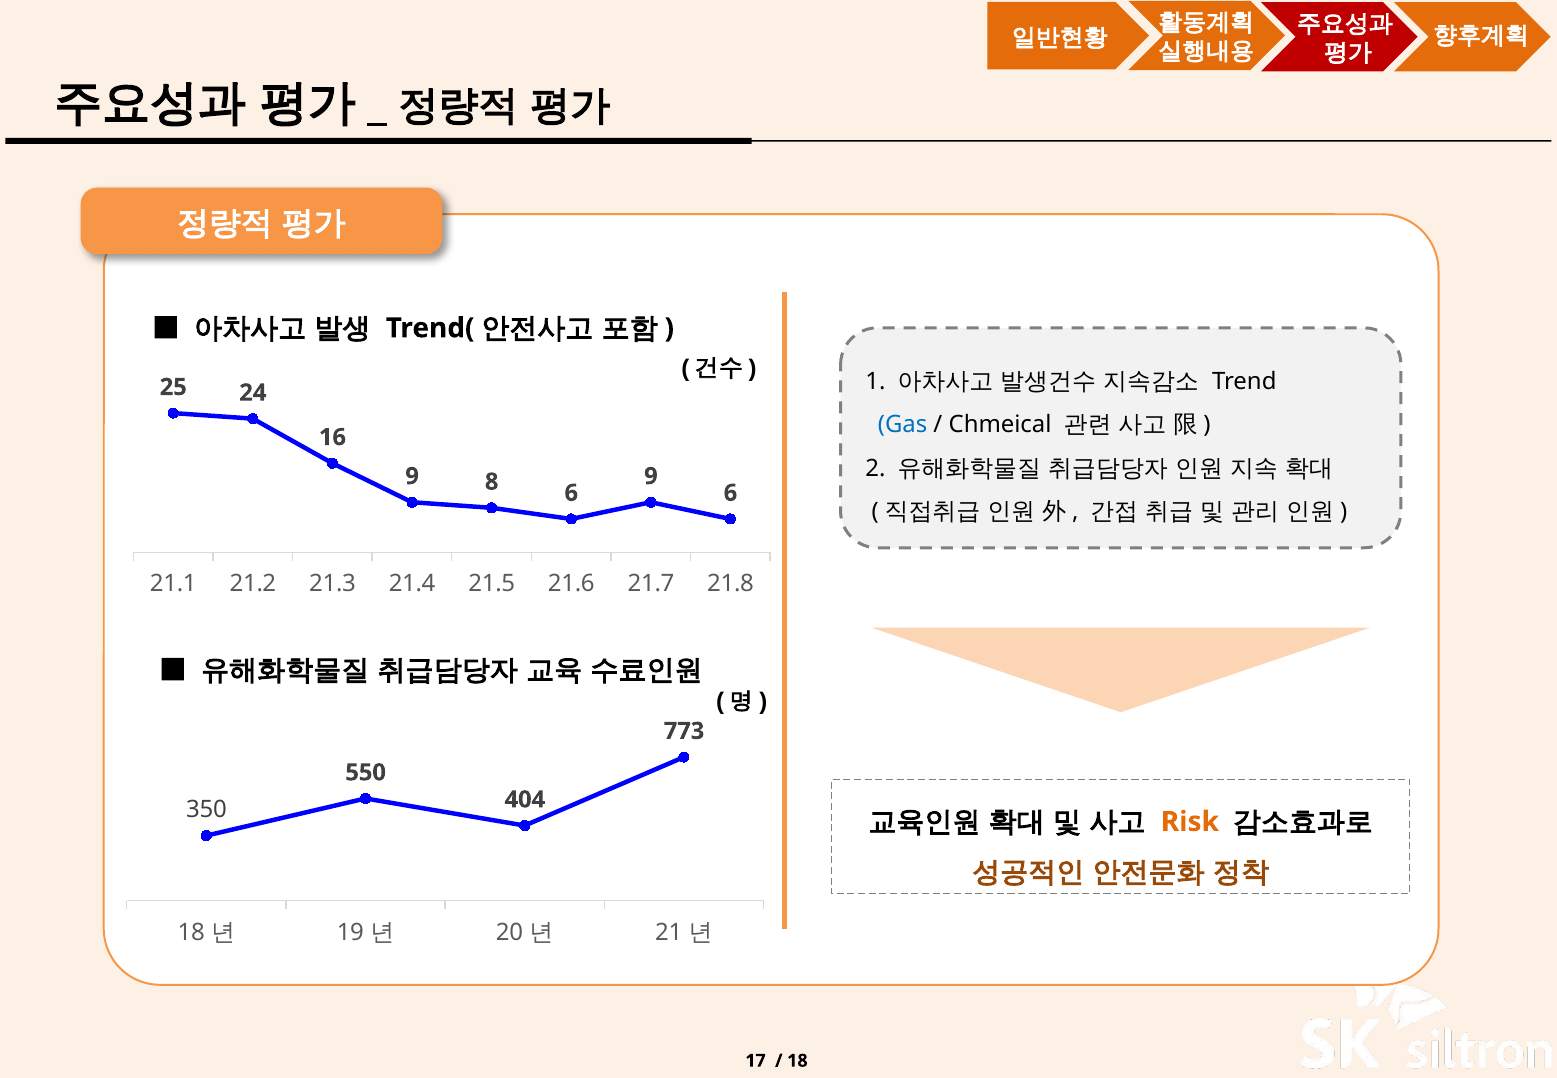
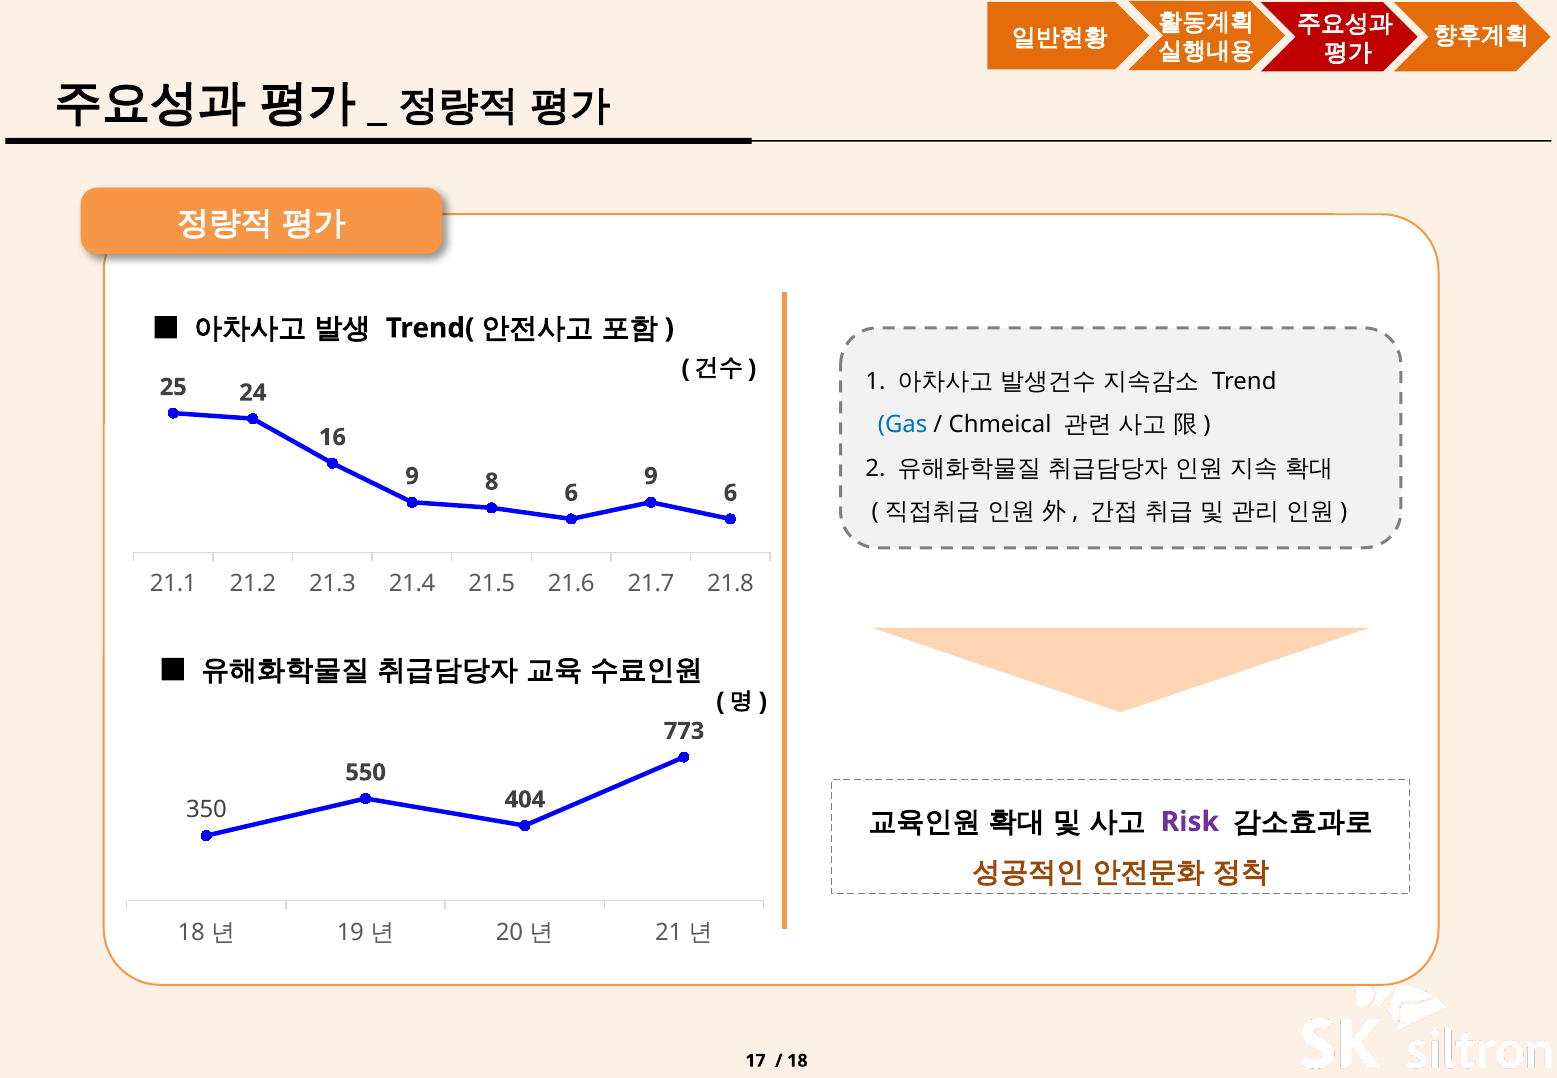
Risk colour: orange -> purple
